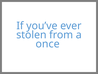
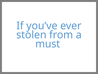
once: once -> must
